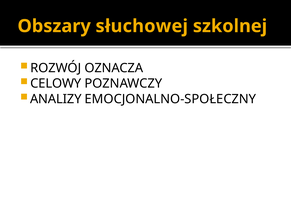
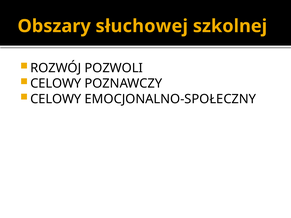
OZNACZA: OZNACZA -> POZWOLI
ANALIZY at (56, 99): ANALIZY -> CELOWY
